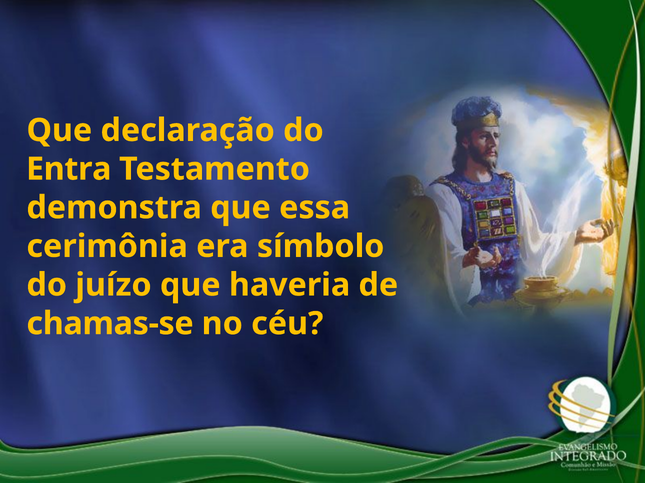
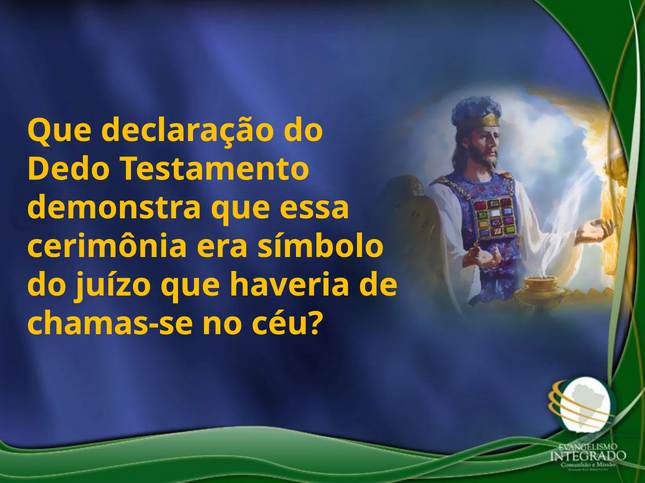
Entra: Entra -> Dedo
